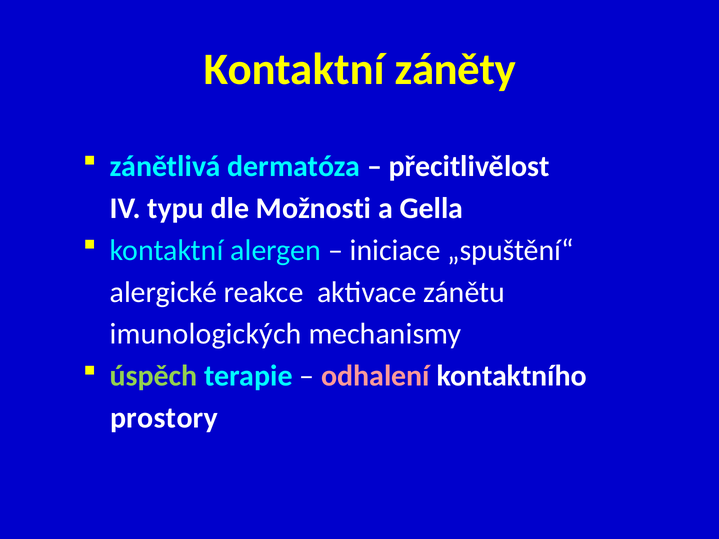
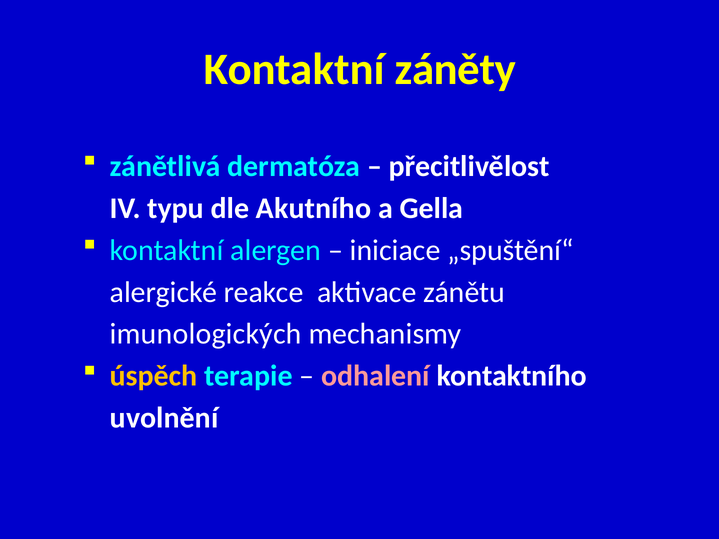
Možnosti: Možnosti -> Akutního
úspěch colour: light green -> yellow
prostory: prostory -> uvolnění
